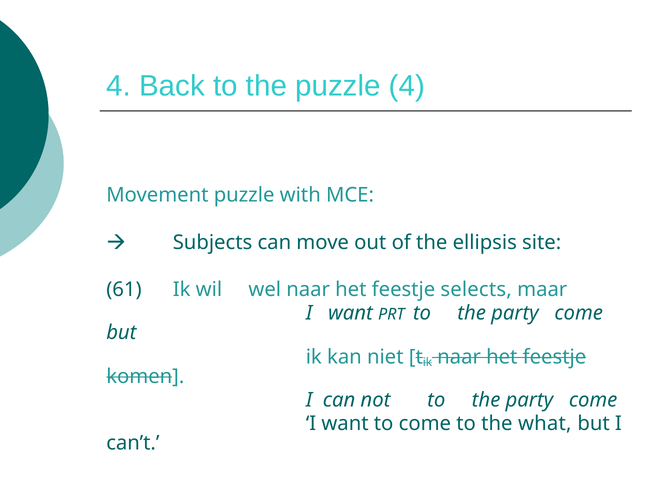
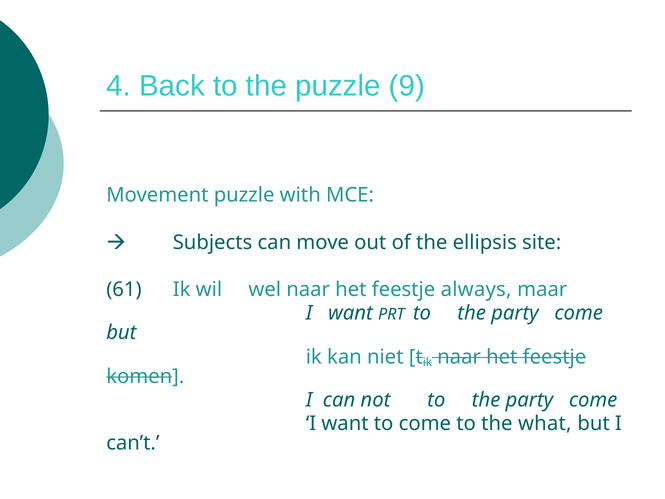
puzzle 4: 4 -> 9
selects: selects -> always
